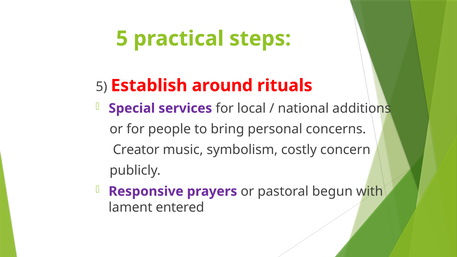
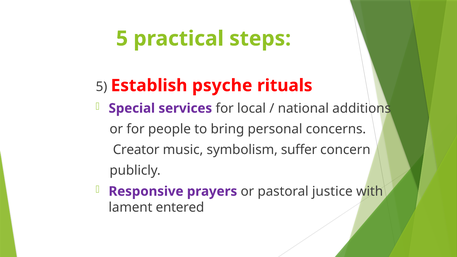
around: around -> psyche
costly: costly -> suffer
begun: begun -> justice
